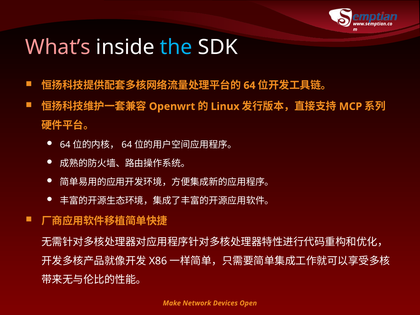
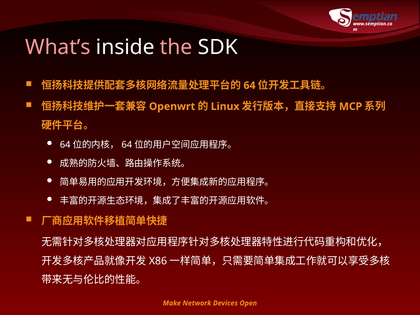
the colour: light blue -> pink
